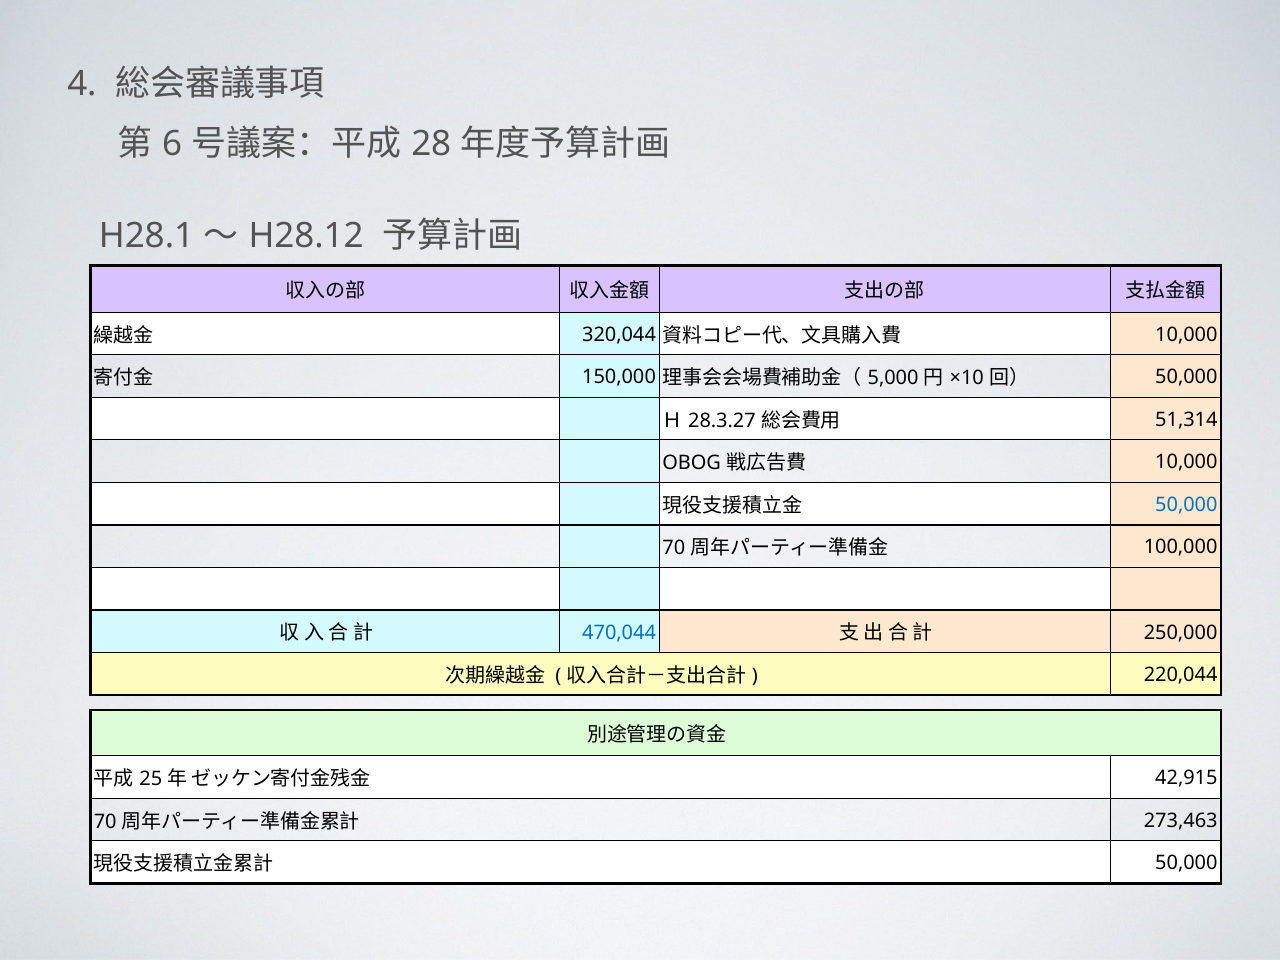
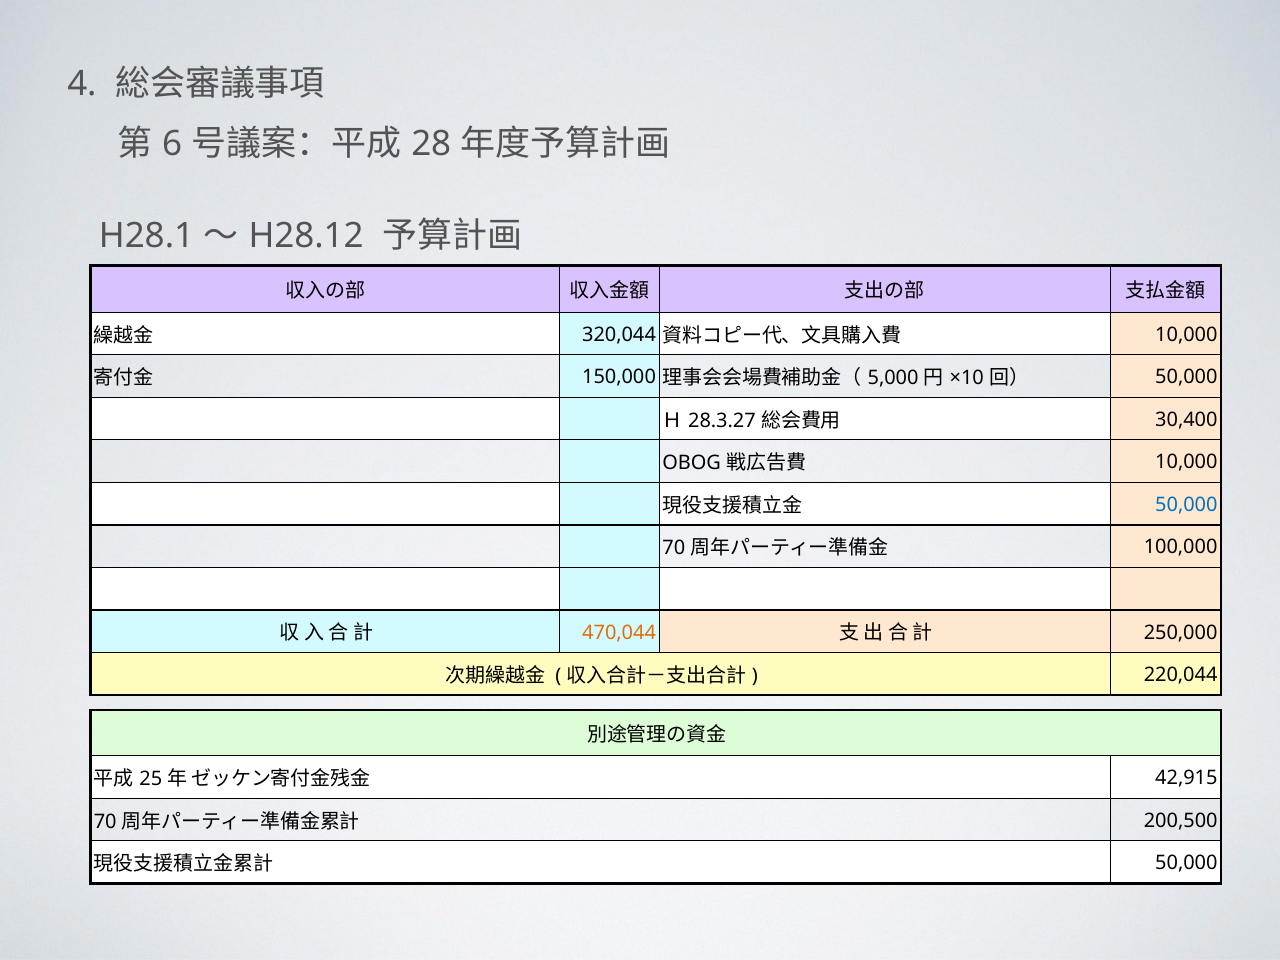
51,314: 51,314 -> 30,400
470,044 colour: blue -> orange
273,463: 273,463 -> 200,500
